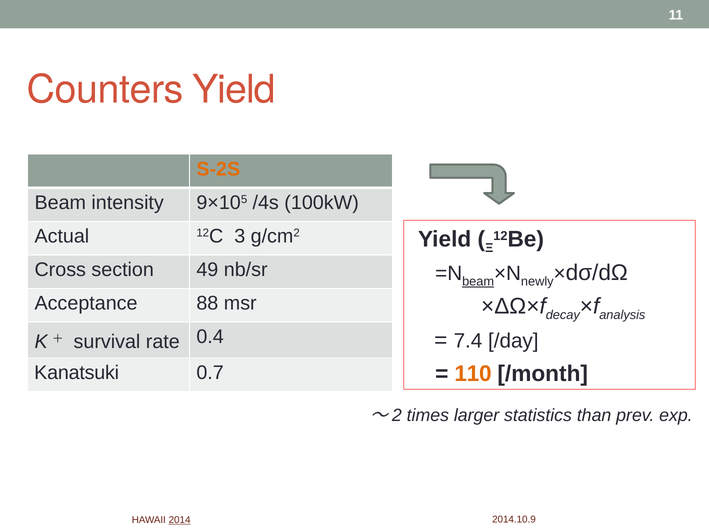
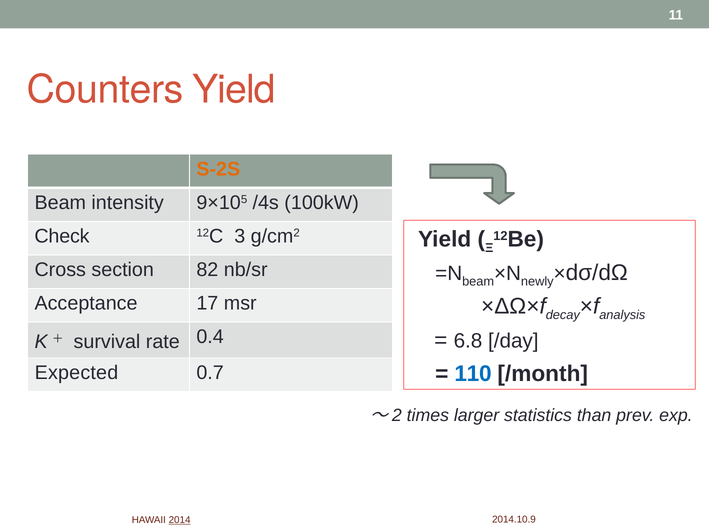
Actual: Actual -> Check
49: 49 -> 82
beam at (478, 281) underline: present -> none
88: 88 -> 17
7.4: 7.4 -> 6.8
110 colour: orange -> blue
Kanatsuki: Kanatsuki -> Expected
